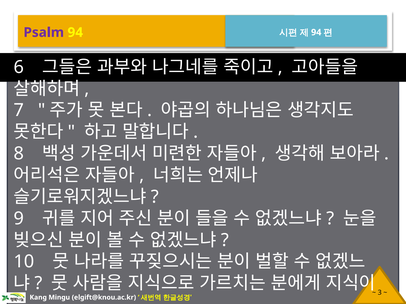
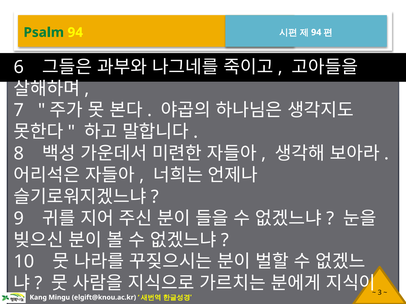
Psalm colour: purple -> green
